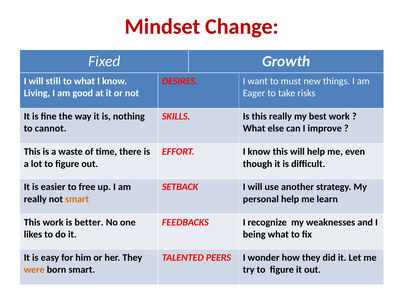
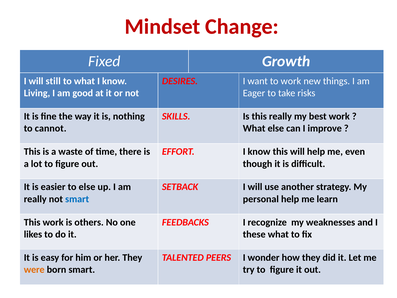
to must: must -> work
to free: free -> else
smart at (77, 199) colour: orange -> blue
better: better -> others
being: being -> these
